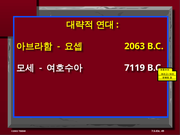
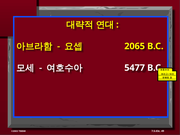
2063: 2063 -> 2065
7119: 7119 -> 5477
